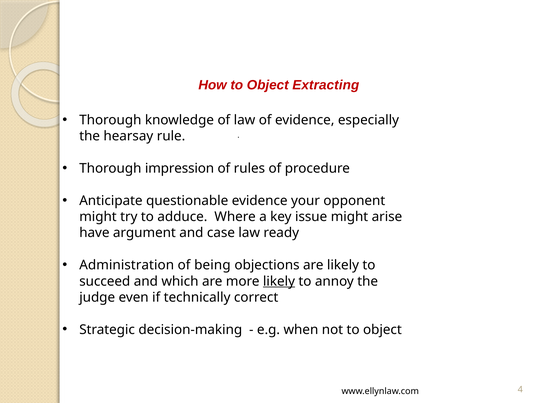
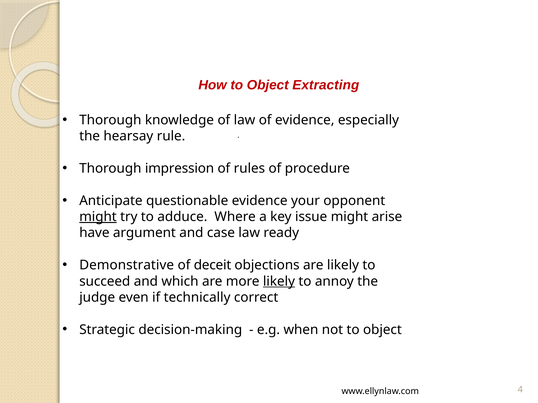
might at (98, 217) underline: none -> present
Administration: Administration -> Demonstrative
being: being -> deceit
